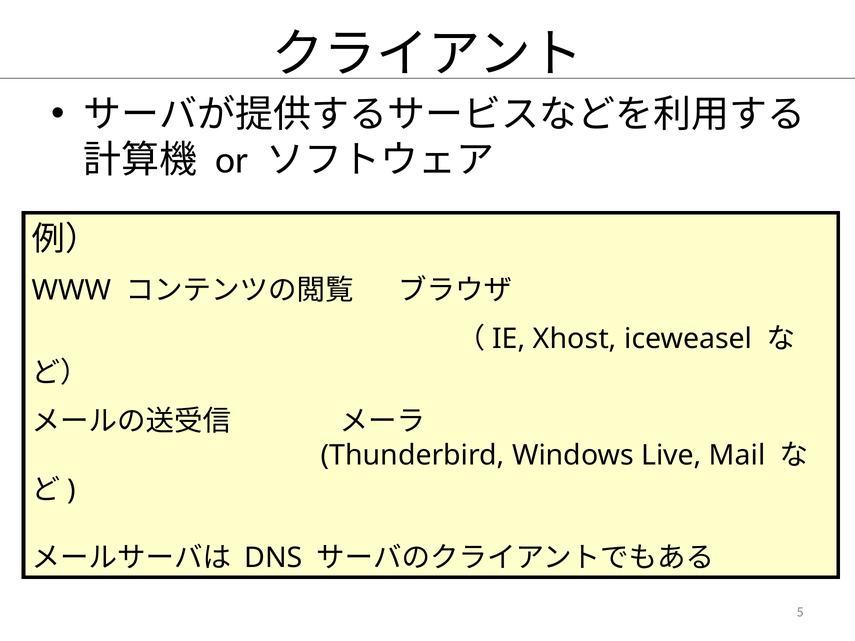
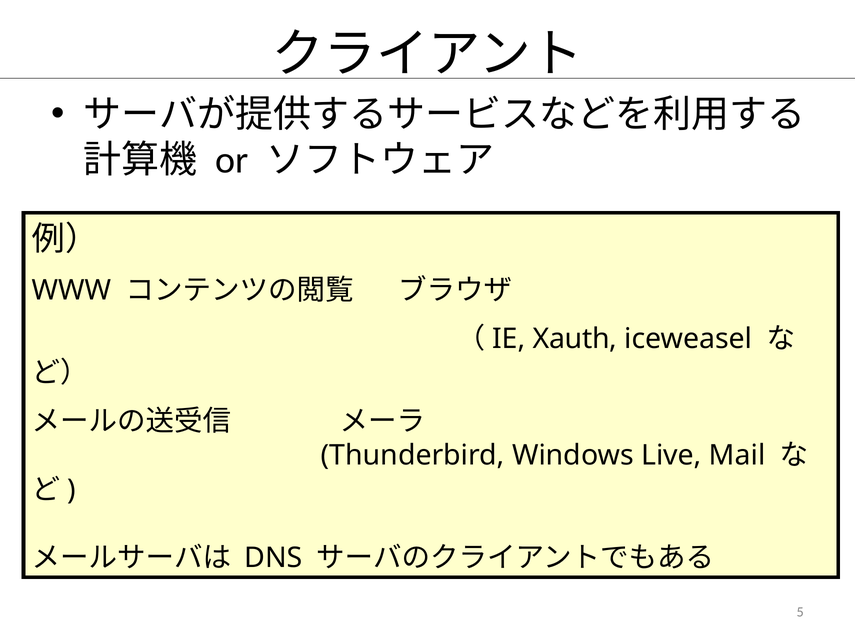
Xhost: Xhost -> Xauth
